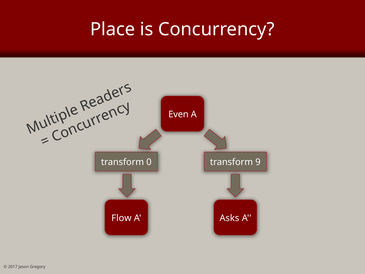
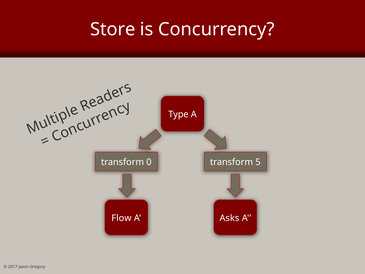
Place: Place -> Store
Even: Even -> Type
9: 9 -> 5
